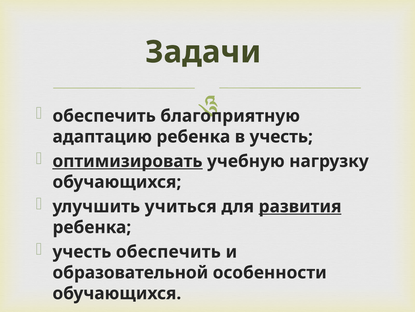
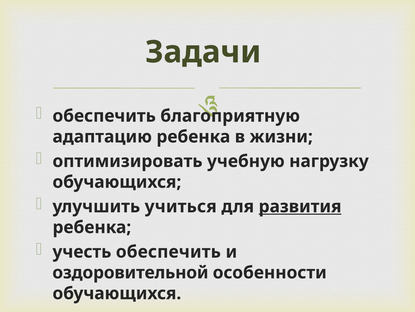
в учесть: учесть -> жизни
оптимизировать underline: present -> none
образовательной: образовательной -> оздоровительной
